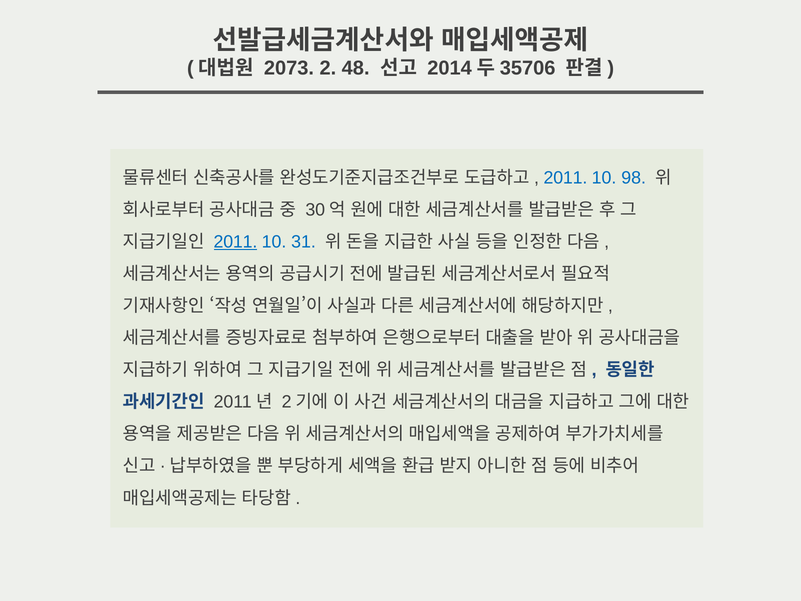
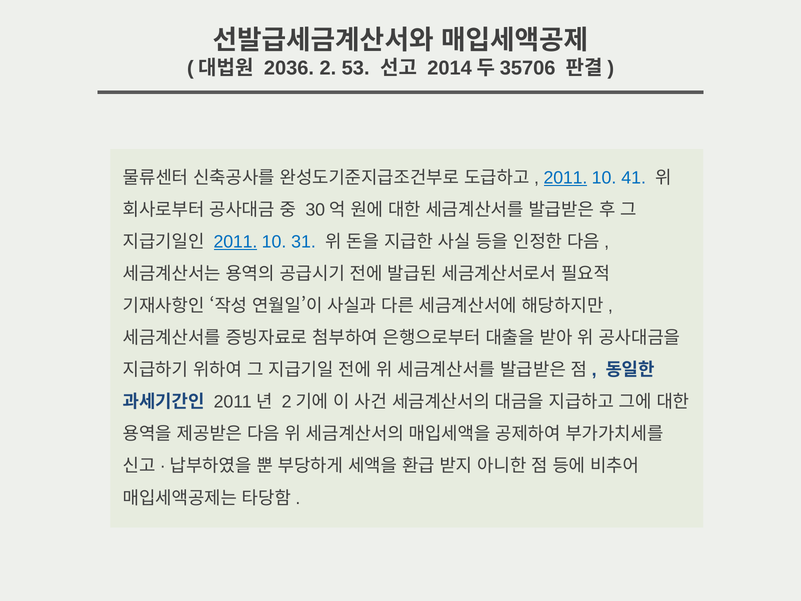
2073: 2073 -> 2036
48: 48 -> 53
2011 at (565, 178) underline: none -> present
98: 98 -> 41
